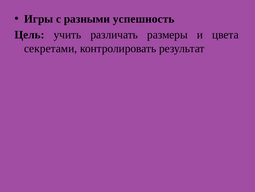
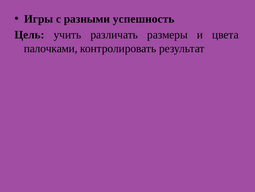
секретами: секретами -> палочками
